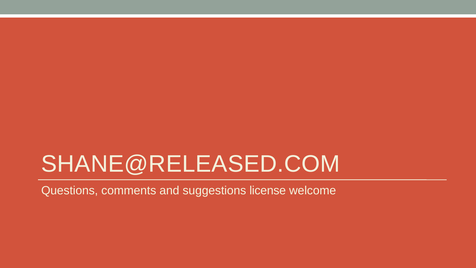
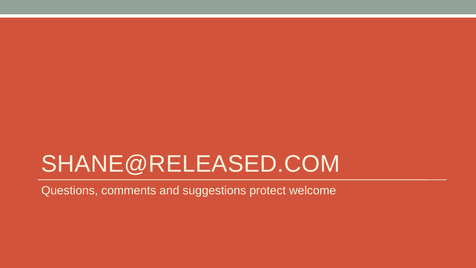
license: license -> protect
